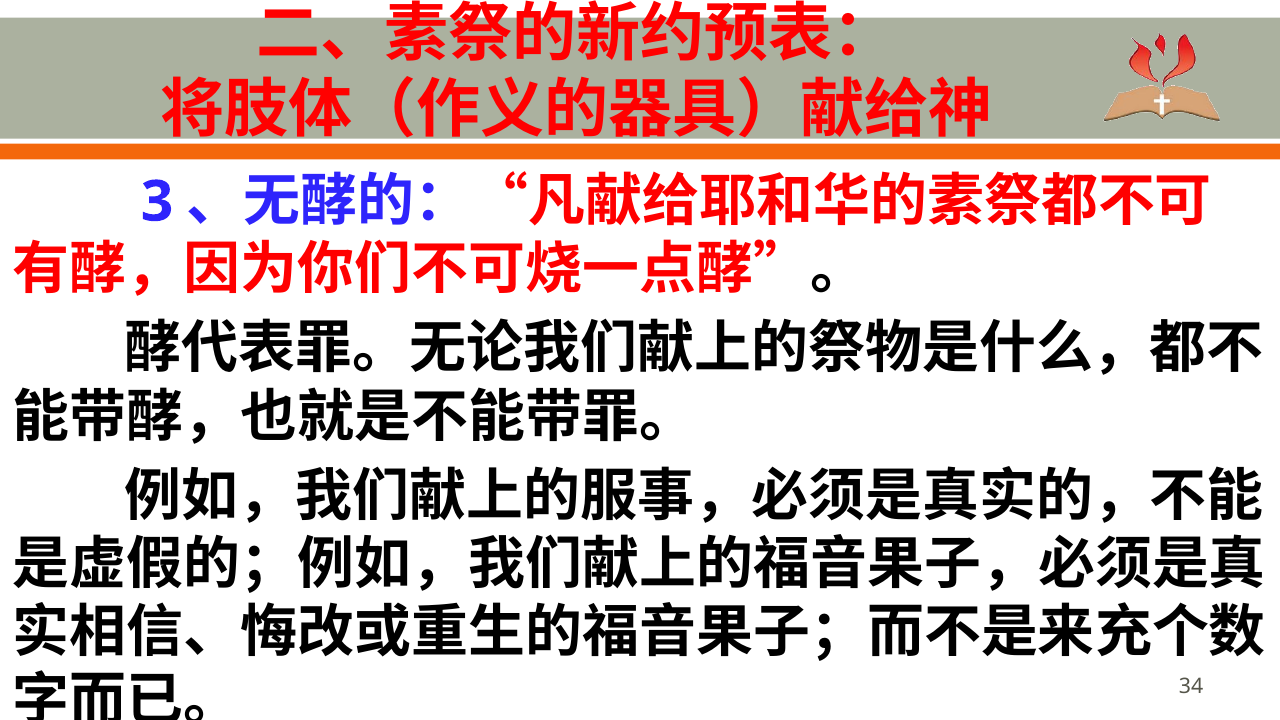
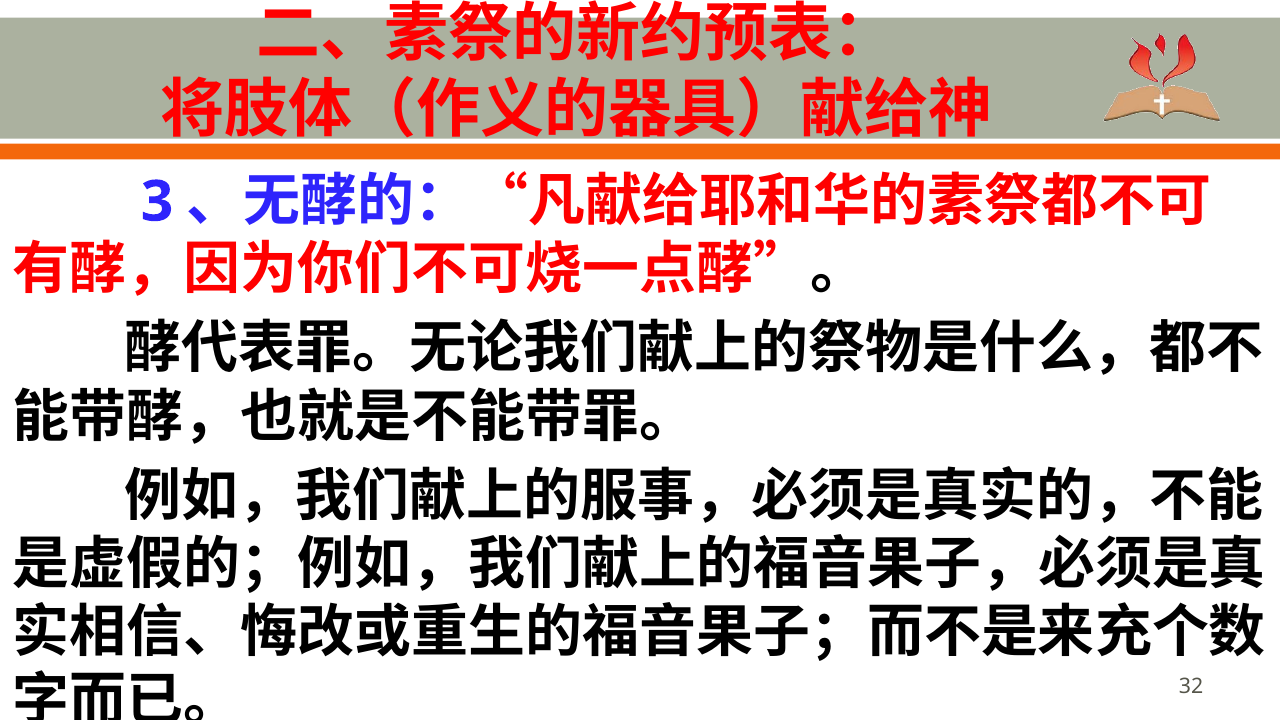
34: 34 -> 32
